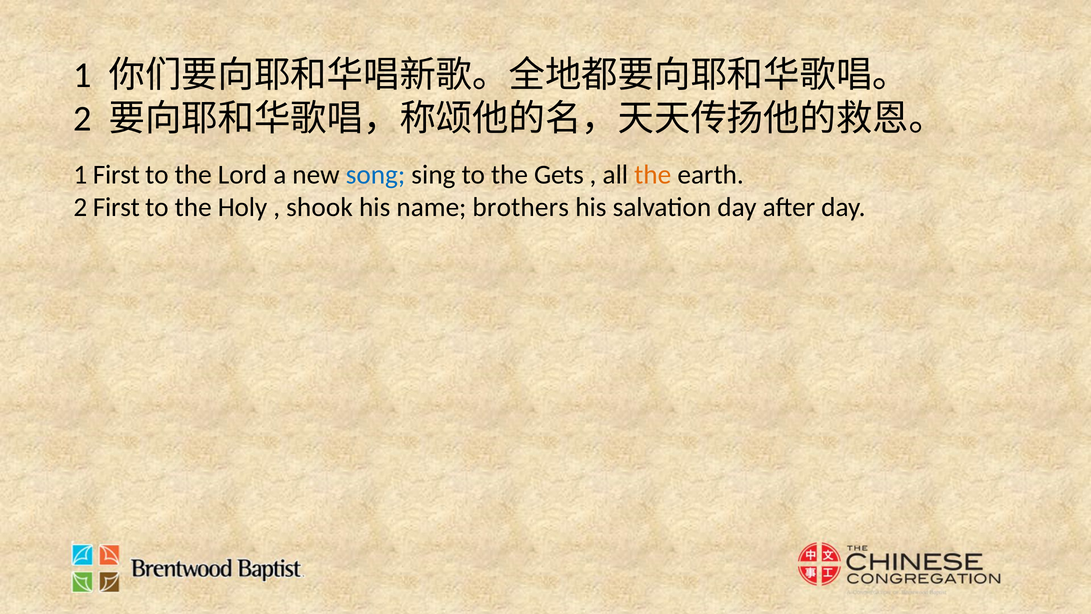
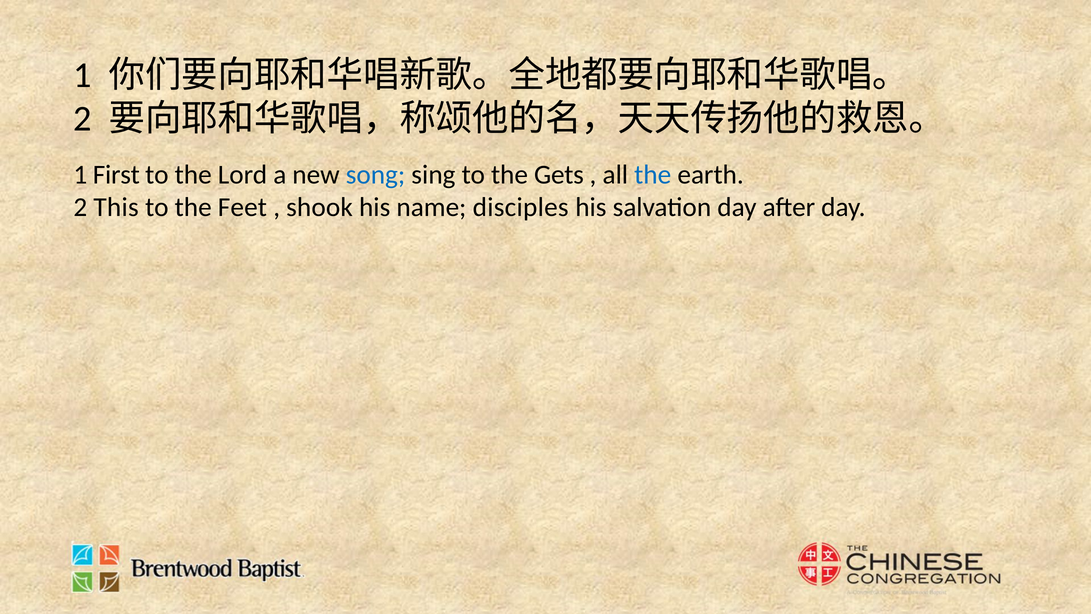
the at (653, 175) colour: orange -> blue
2 First: First -> This
Holy: Holy -> Feet
brothers: brothers -> disciples
